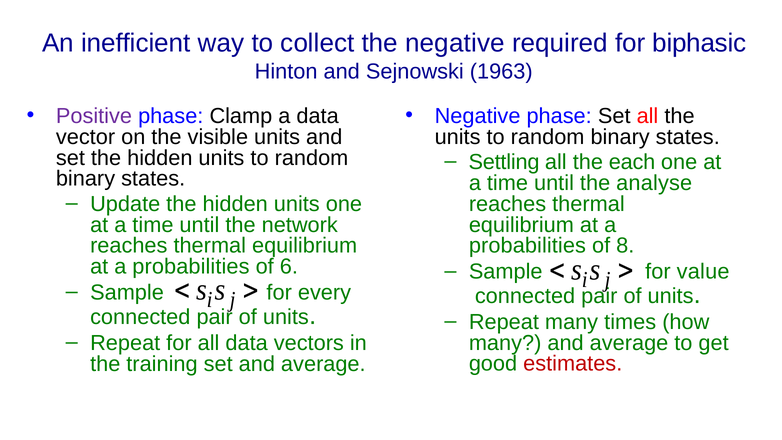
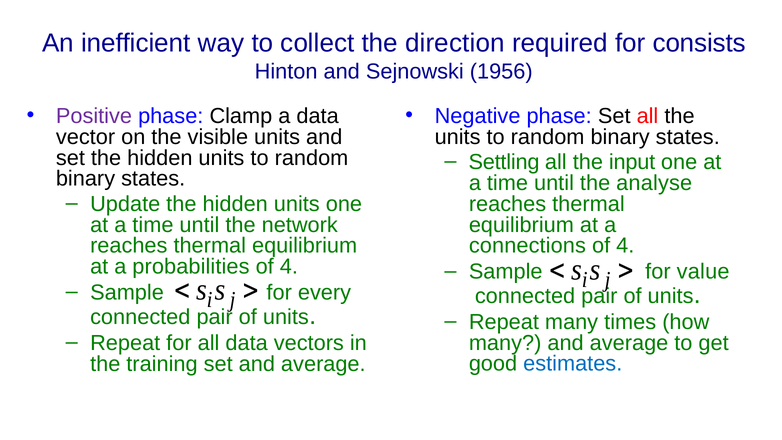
the negative: negative -> direction
biphasic: biphasic -> consists
1963: 1963 -> 1956
each: each -> input
probabilities at (527, 246): probabilities -> connections
8 at (625, 246): 8 -> 4
6 at (289, 267): 6 -> 4
estimates colour: red -> blue
